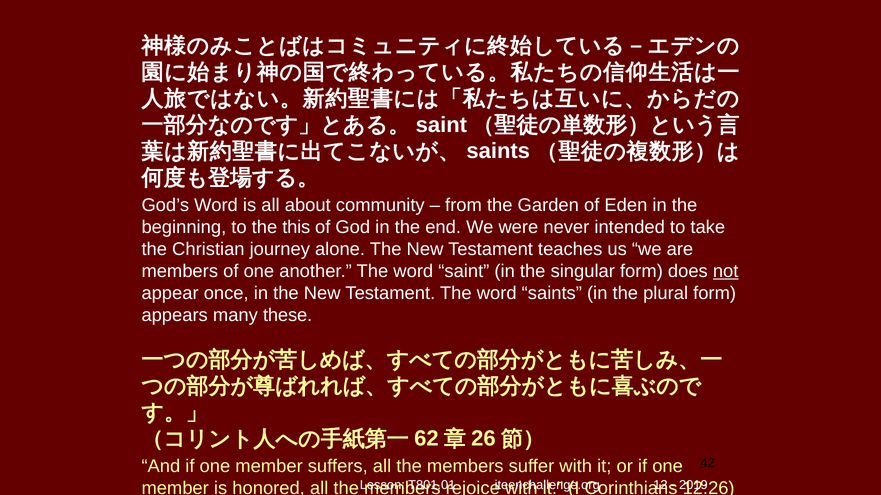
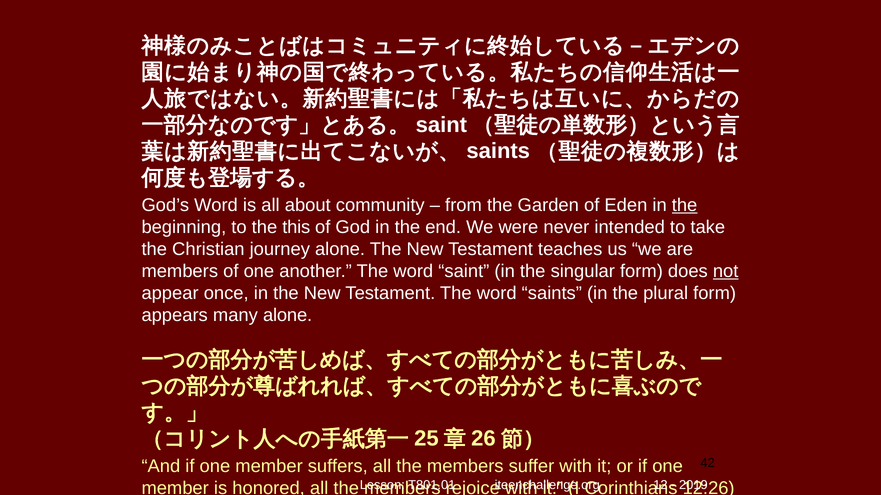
the at (685, 205) underline: none -> present
many these: these -> alone
62: 62 -> 25
